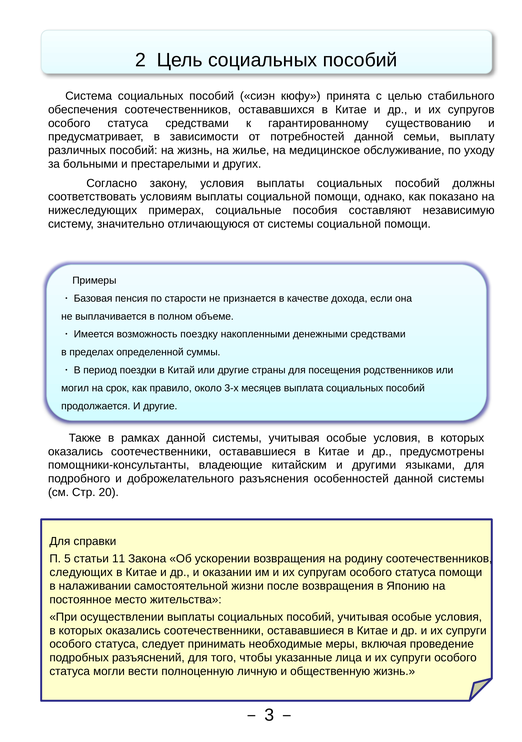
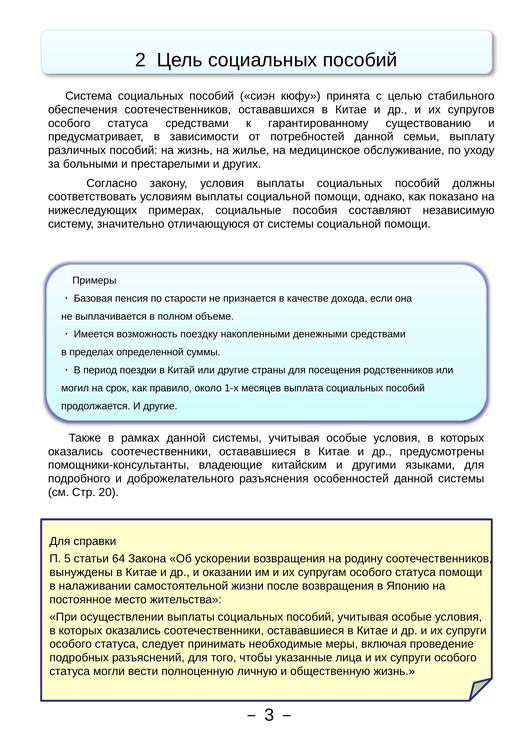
3-х: 3-х -> 1-х
11: 11 -> 64
следующих: следующих -> вынуждены
